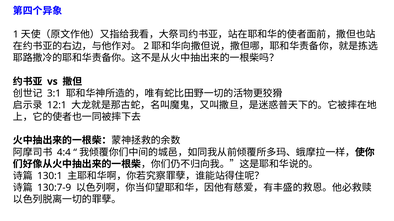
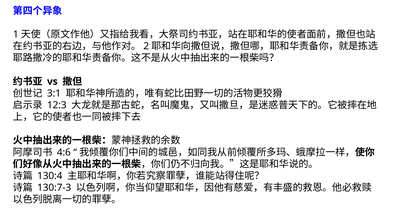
12:1: 12:1 -> 12:3
4:4: 4:4 -> 4:6
130:1: 130:1 -> 130:4
130:7-9: 130:7-9 -> 130:7-3
